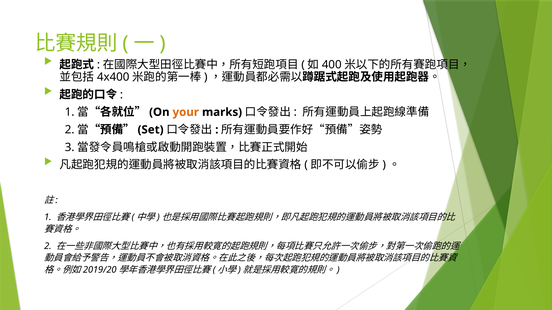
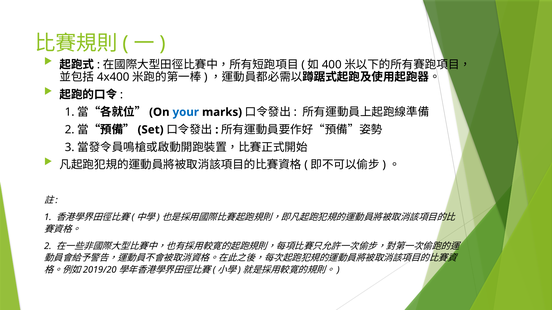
your colour: orange -> blue
